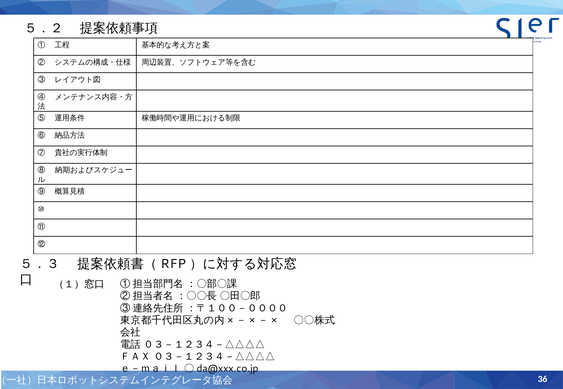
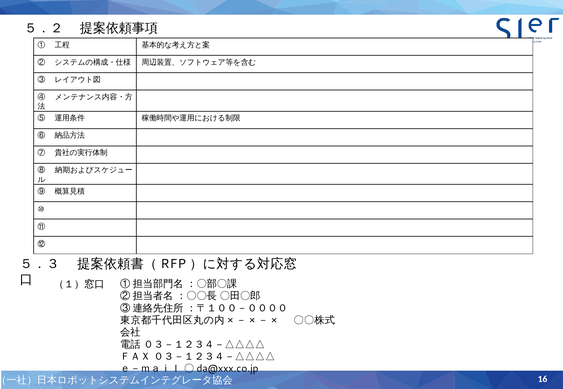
36: 36 -> 16
